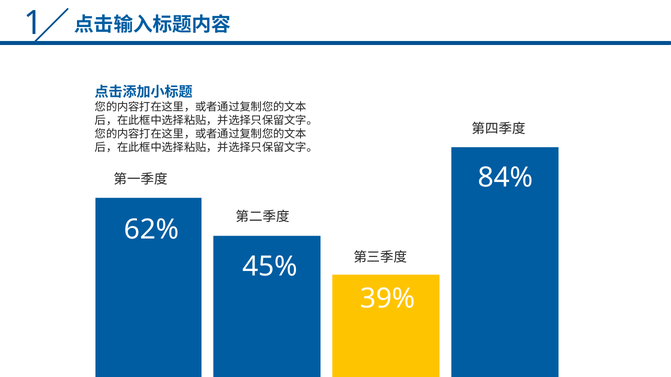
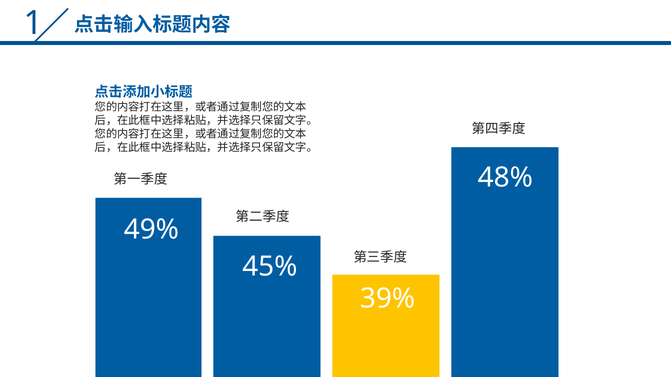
84%: 84% -> 48%
62%: 62% -> 49%
